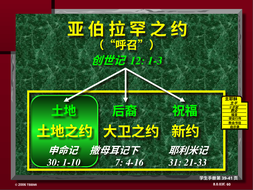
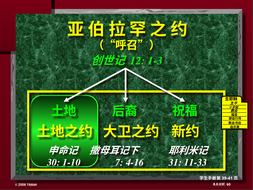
21-33: 21-33 -> 11-33
